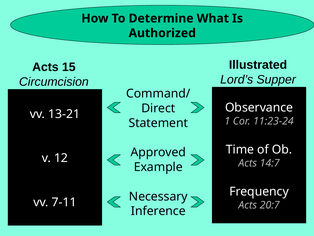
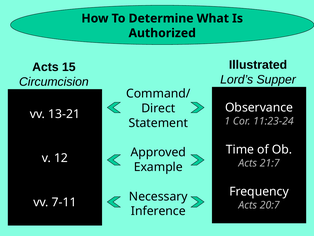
14:7: 14:7 -> 21:7
